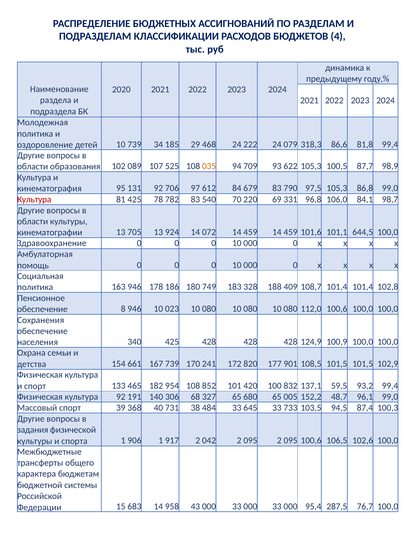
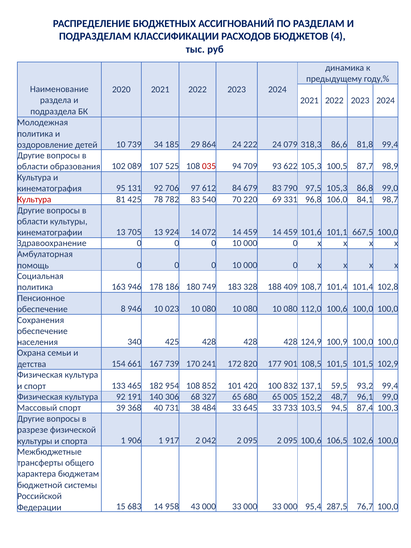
468: 468 -> 864
035 colour: orange -> red
644,5: 644,5 -> 667,5
задания: задания -> разрезе
